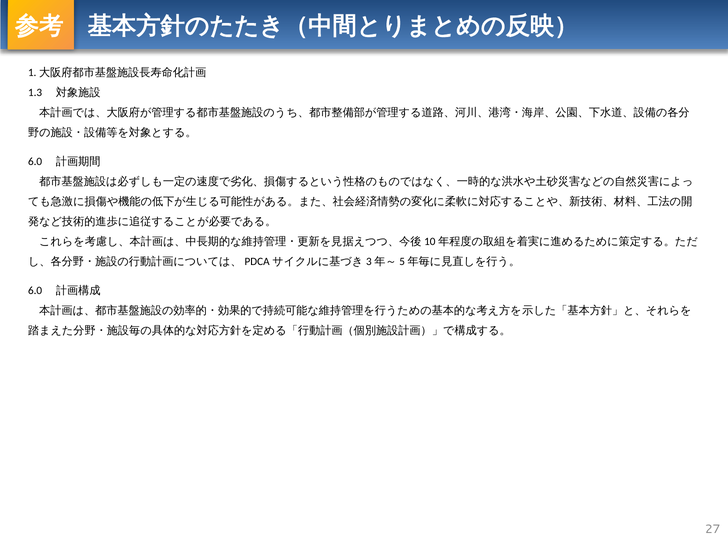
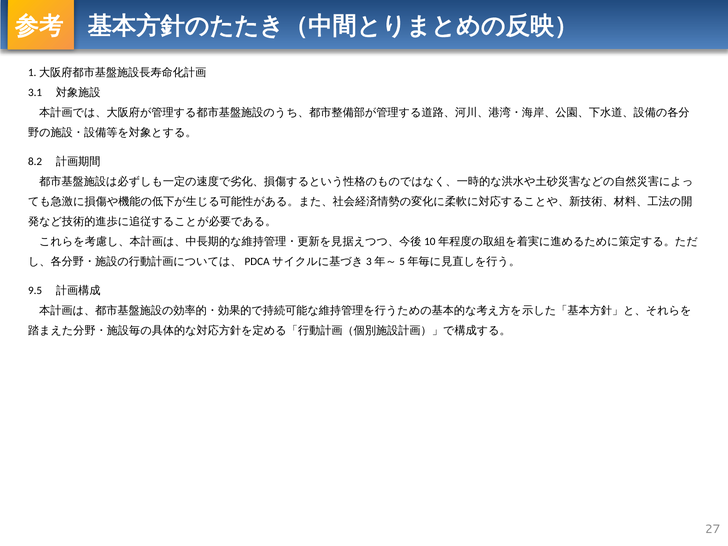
1.3: 1.3 -> 3.1
6.0 at (35, 161): 6.0 -> 8.2
6.0 at (35, 291): 6.0 -> 9.5
